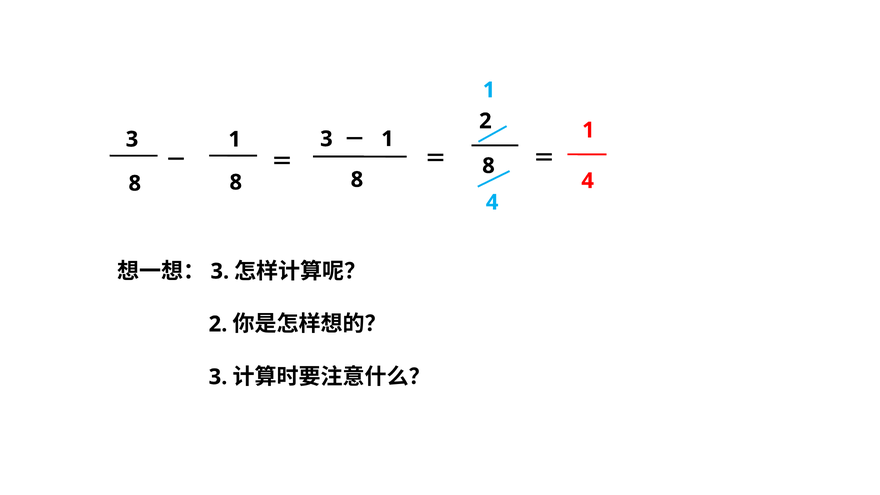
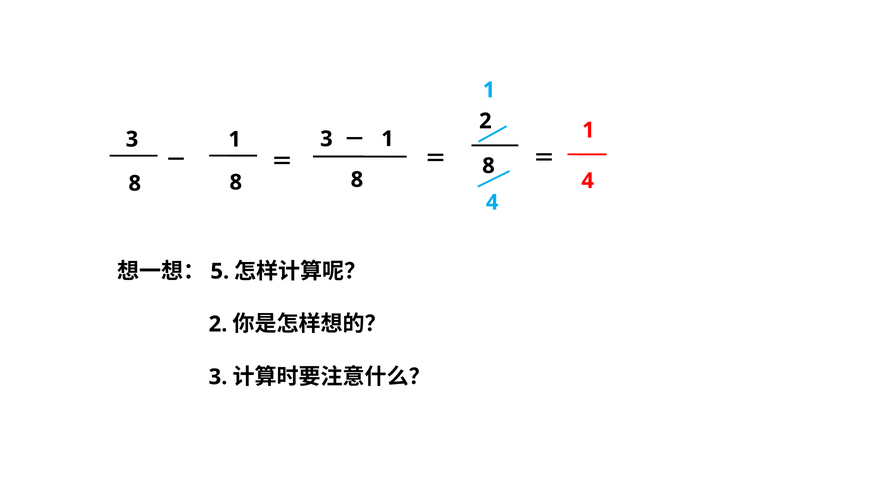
3 at (220, 271): 3 -> 5
